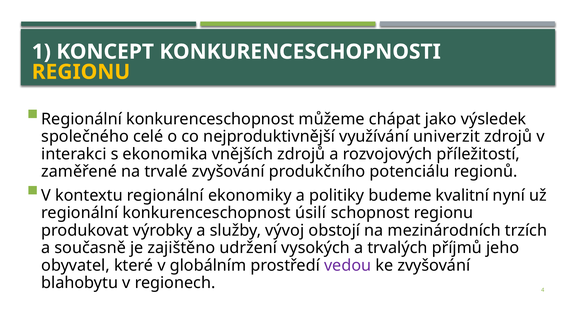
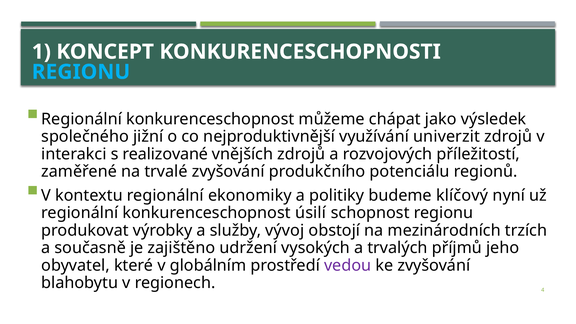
REGIONU at (81, 72) colour: yellow -> light blue
celé: celé -> jižní
ekonomika: ekonomika -> realizované
kvalitní: kvalitní -> klíčový
